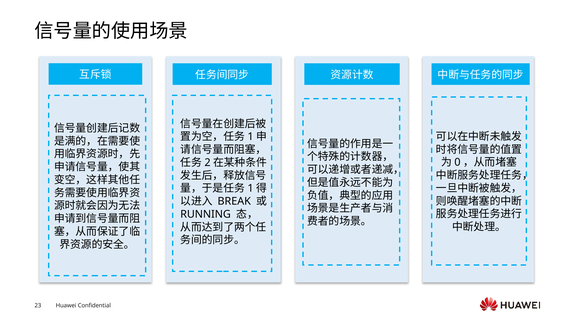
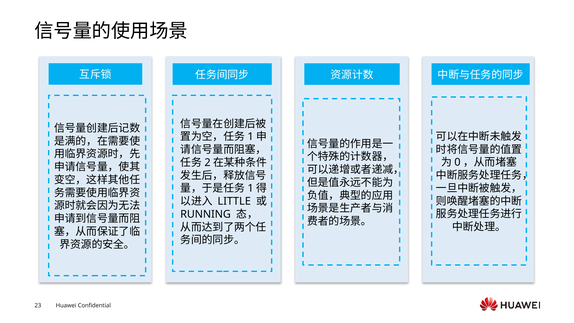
BREAK: BREAK -> LITTLE
